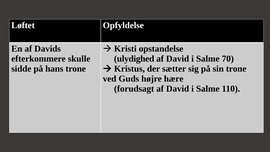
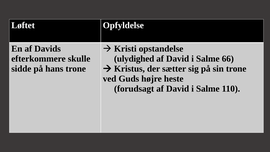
70: 70 -> 66
hære: hære -> heste
